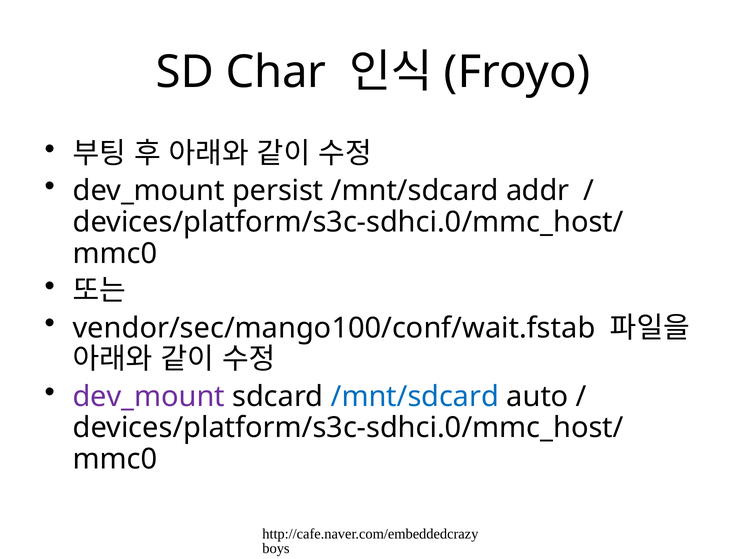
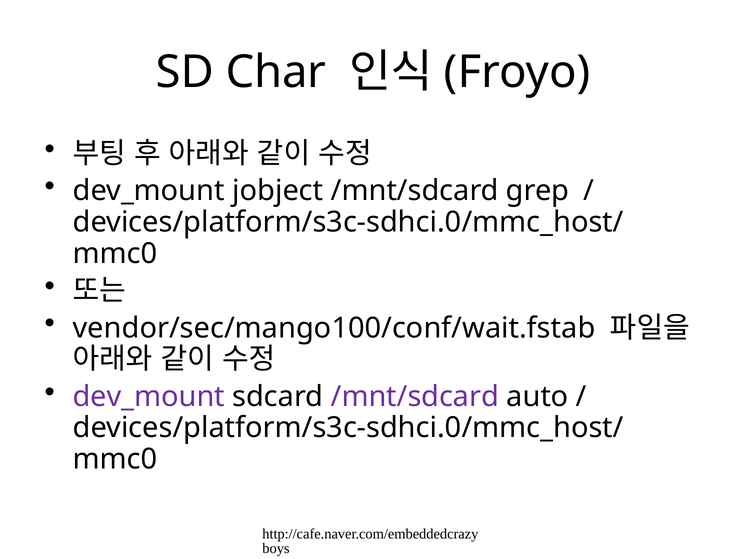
persist: persist -> jobject
addr: addr -> grep
/mnt/sdcard at (415, 397) colour: blue -> purple
